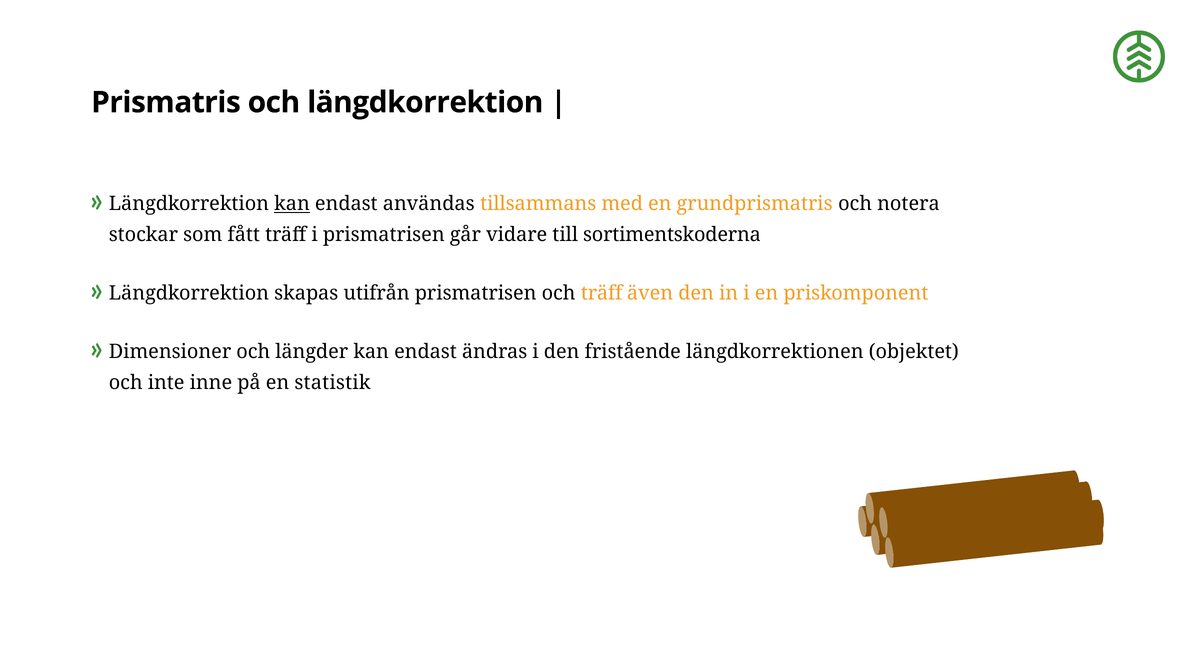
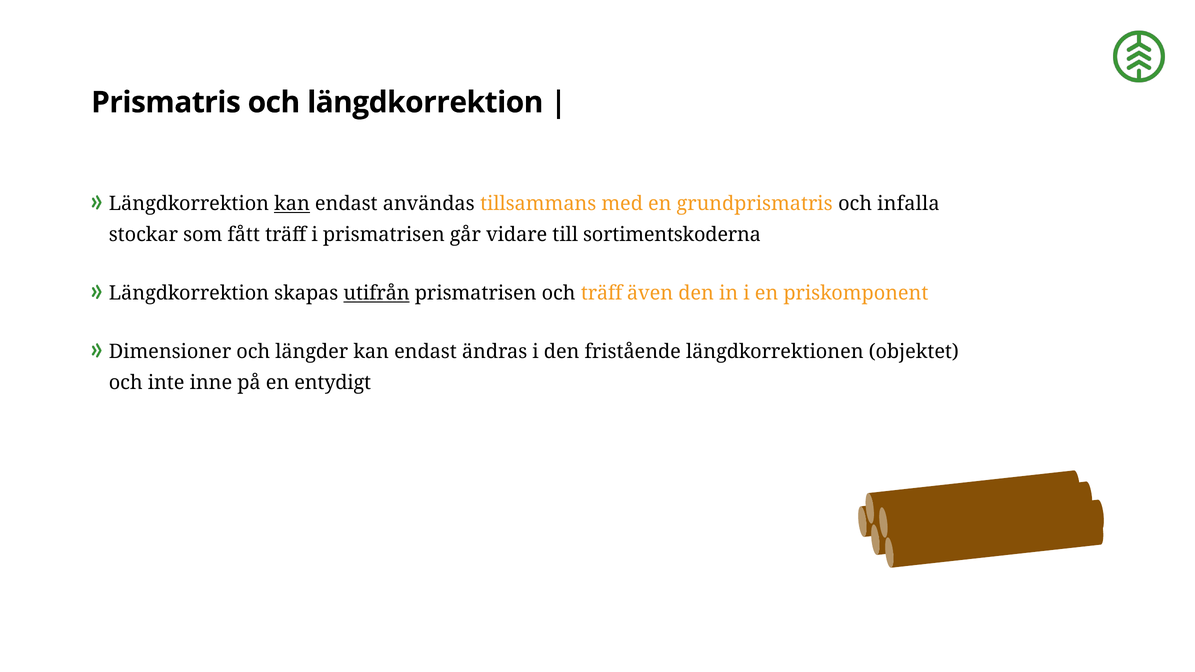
notera: notera -> infalla
utifrån underline: none -> present
statistik: statistik -> entydigt
